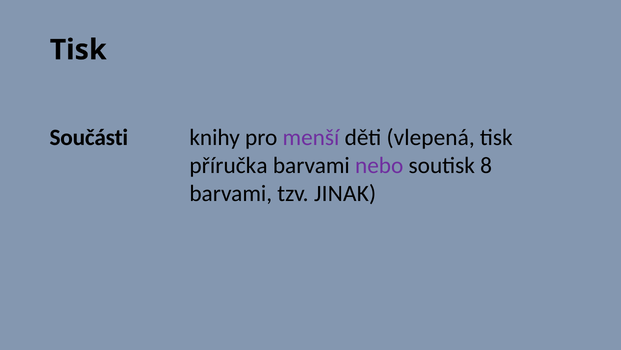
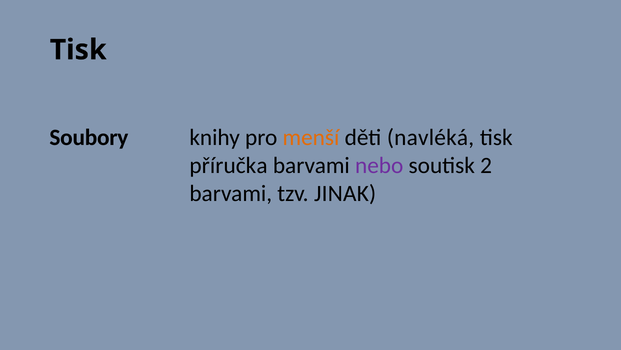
Součásti: Součásti -> Soubory
menší colour: purple -> orange
vlepená: vlepená -> navléká
8: 8 -> 2
